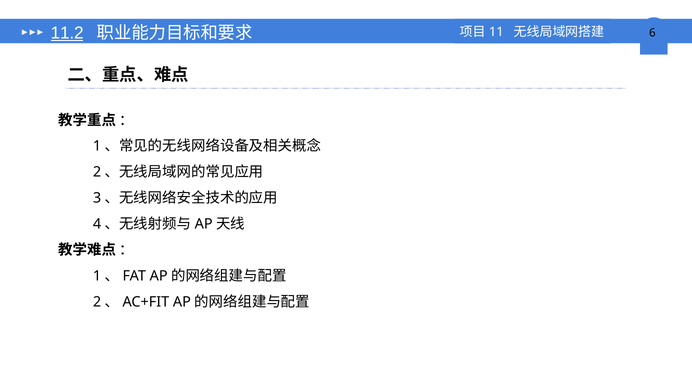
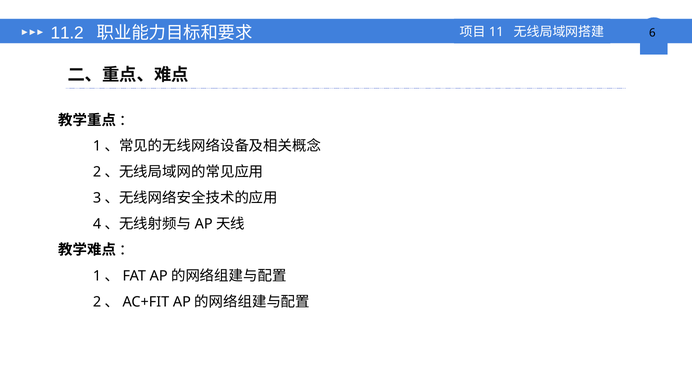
11.2 underline: present -> none
